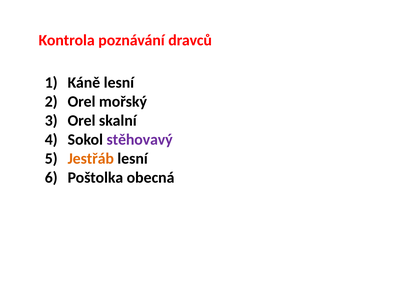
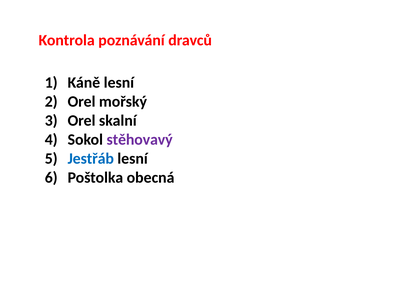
Jestřáb colour: orange -> blue
